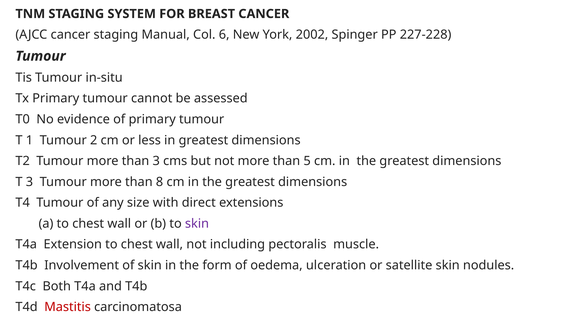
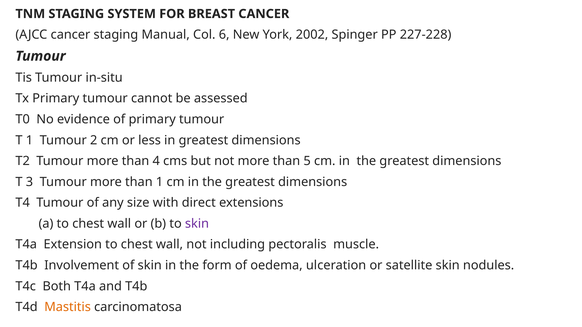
than 3: 3 -> 4
than 8: 8 -> 1
Mastitis colour: red -> orange
